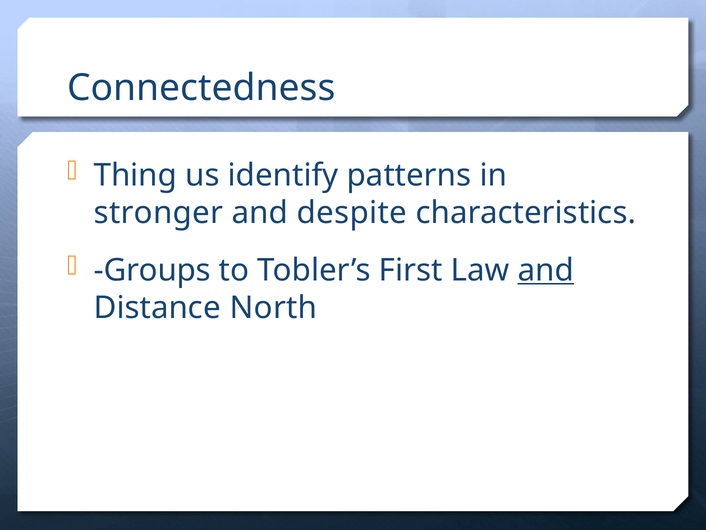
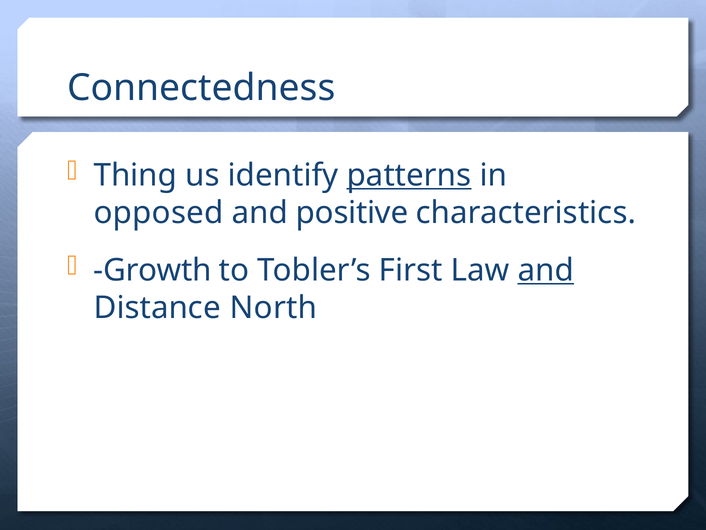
patterns underline: none -> present
stronger: stronger -> opposed
despite: despite -> positive
Groups: Groups -> Growth
